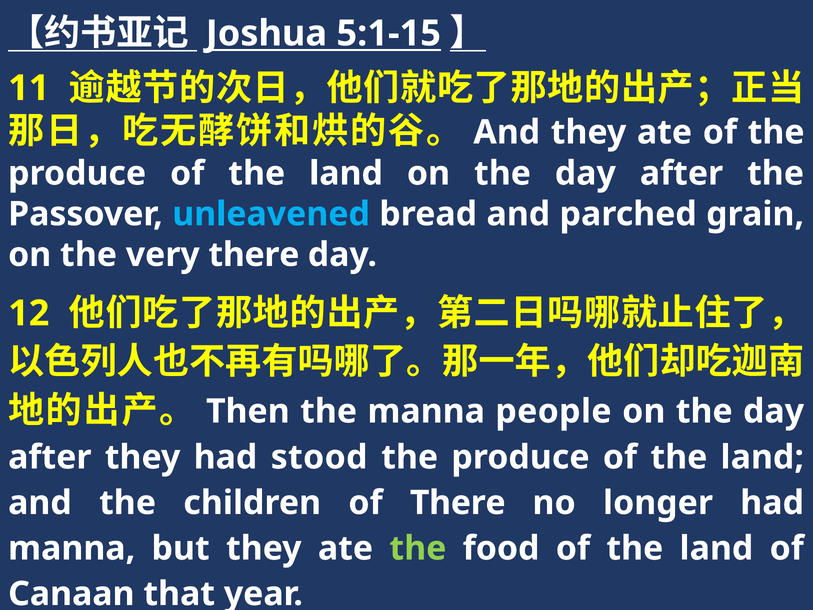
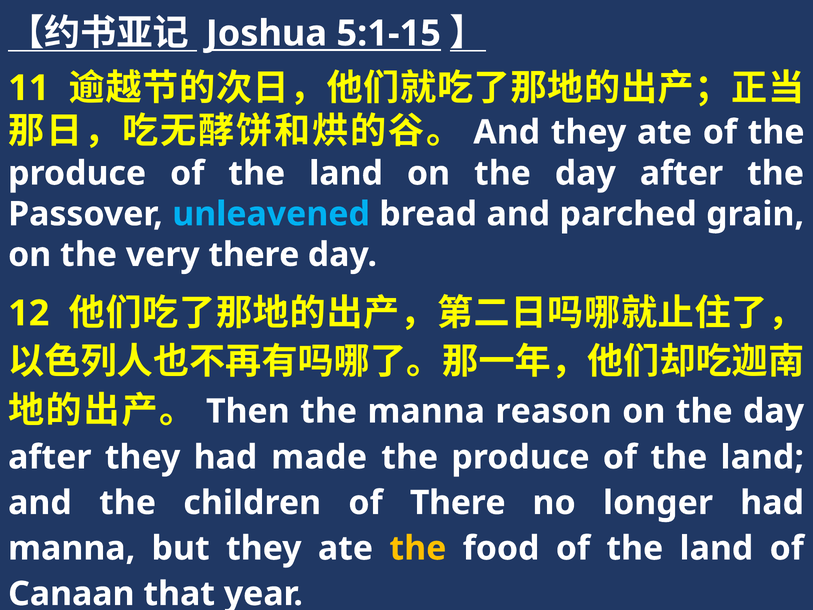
people: people -> reason
stood: stood -> made
the at (418, 548) colour: light green -> yellow
